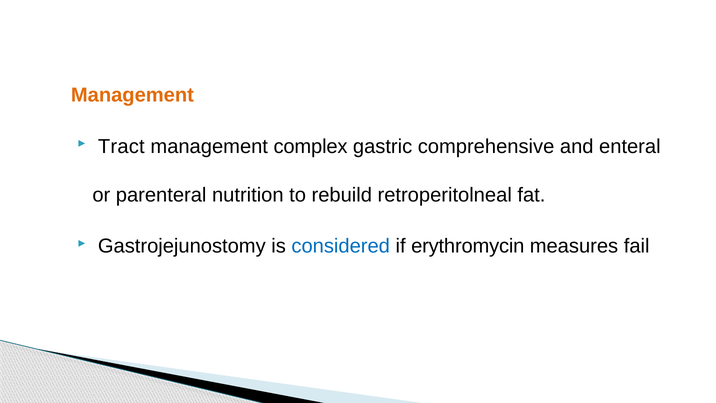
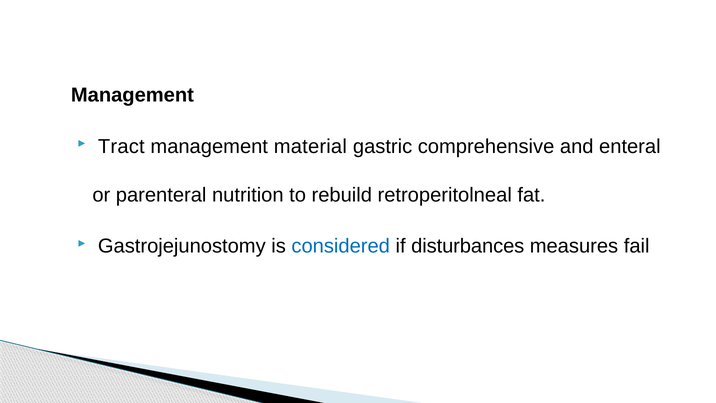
Management at (132, 95) colour: orange -> black
complex: complex -> material
erythromycin: erythromycin -> disturbances
